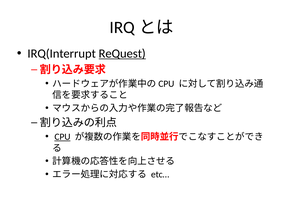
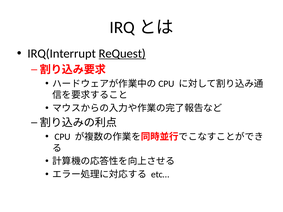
CPU underline: present -> none
